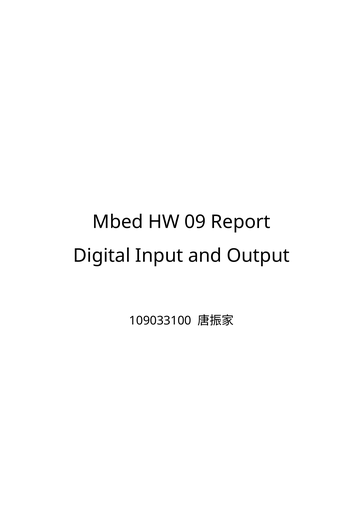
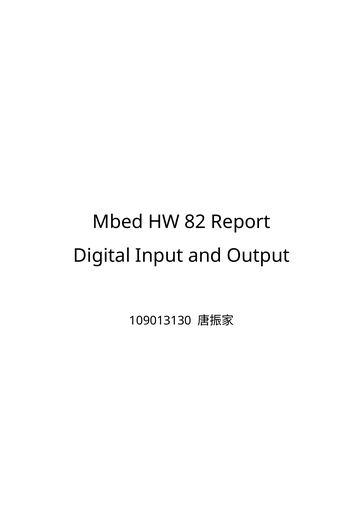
09: 09 -> 82
109033100: 109033100 -> 109013130
